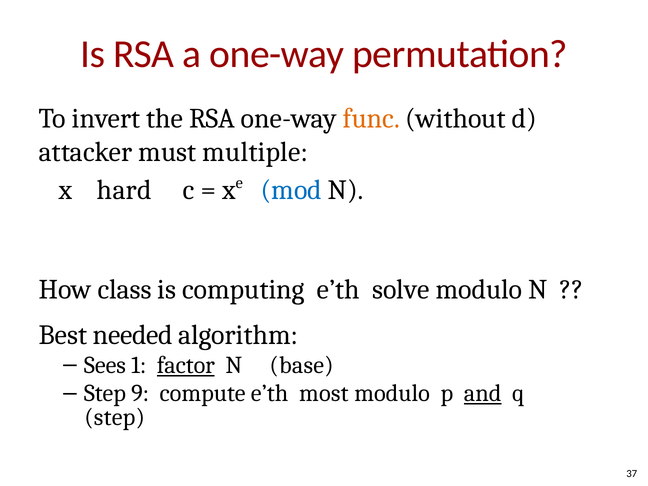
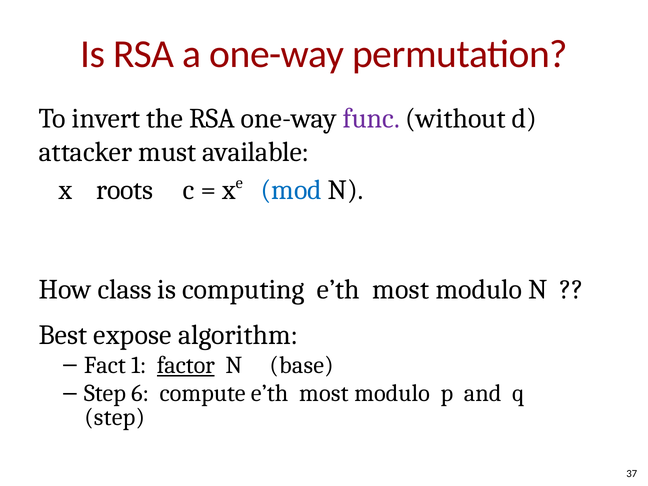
func colour: orange -> purple
multiple: multiple -> available
hard: hard -> roots
computing e’th solve: solve -> most
needed: needed -> expose
Sees: Sees -> Fact
9: 9 -> 6
and underline: present -> none
